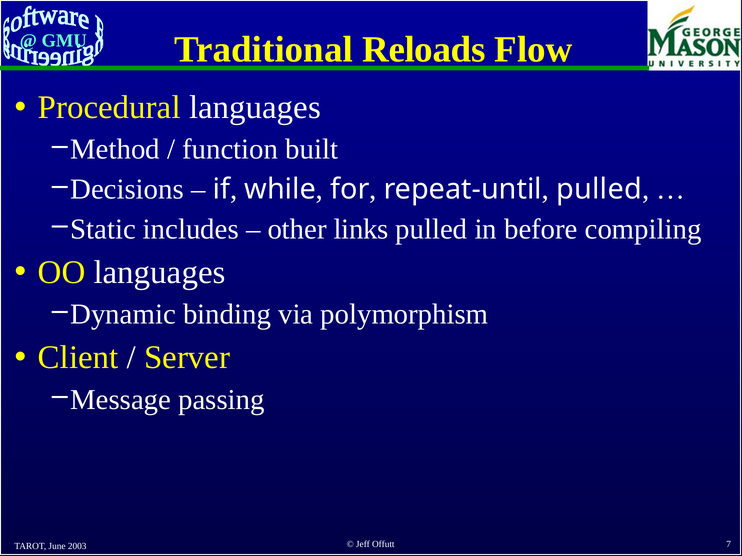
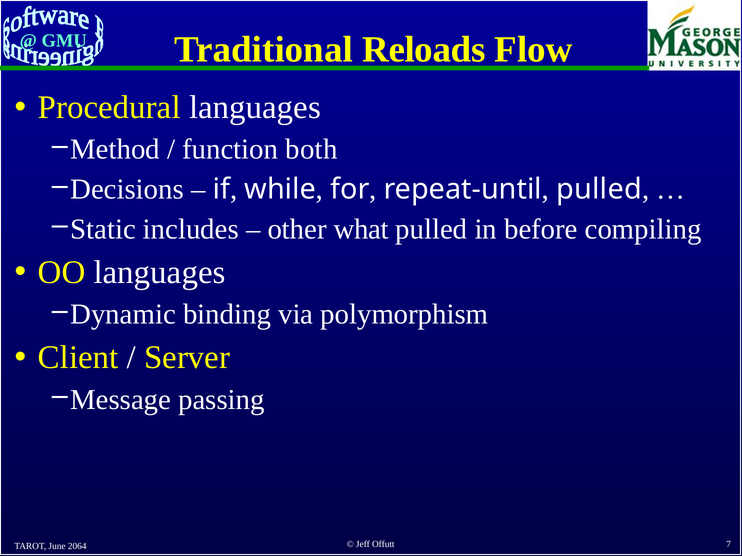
built: built -> both
links: links -> what
2003: 2003 -> 2064
